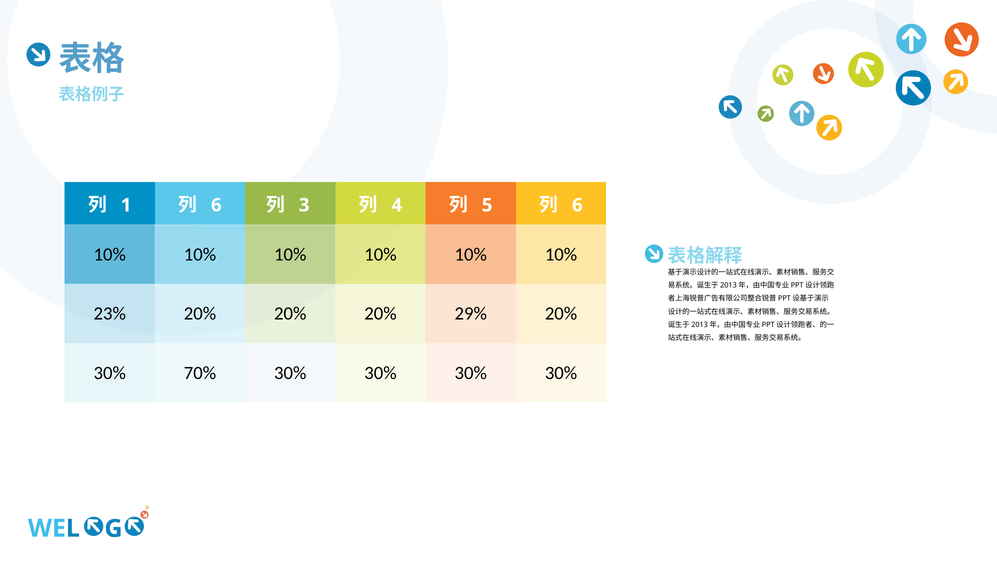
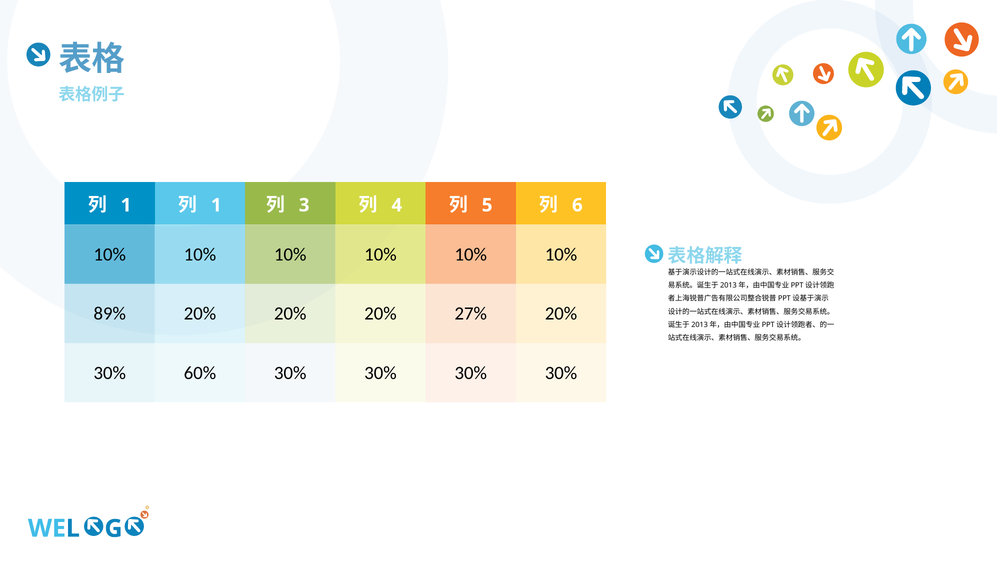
6 at (216, 205): 6 -> 1
23%: 23% -> 89%
29%: 29% -> 27%
70%: 70% -> 60%
